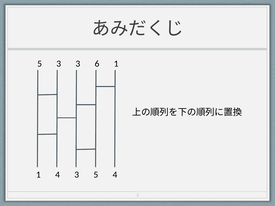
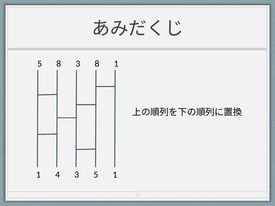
5 3: 3 -> 8
3 6: 6 -> 8
5 4: 4 -> 1
